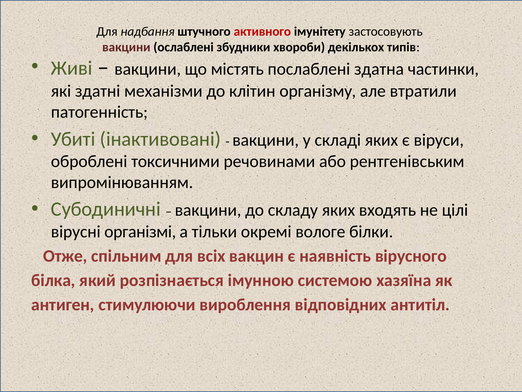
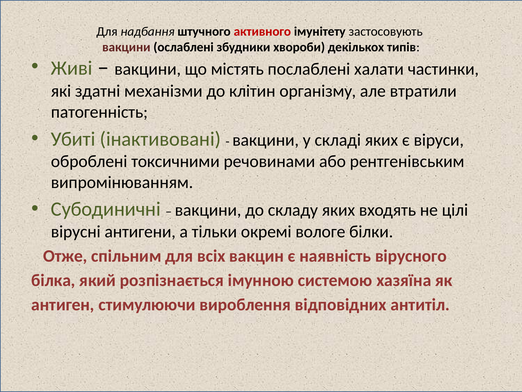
здатна: здатна -> халати
організмі: організмі -> антигени
